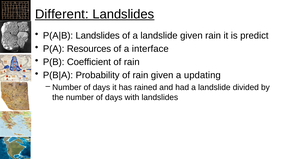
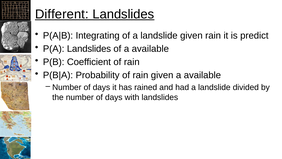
Landslides at (98, 36): Landslides -> Integrating
P(A Resources: Resources -> Landslides
of a interface: interface -> available
given a updating: updating -> available
